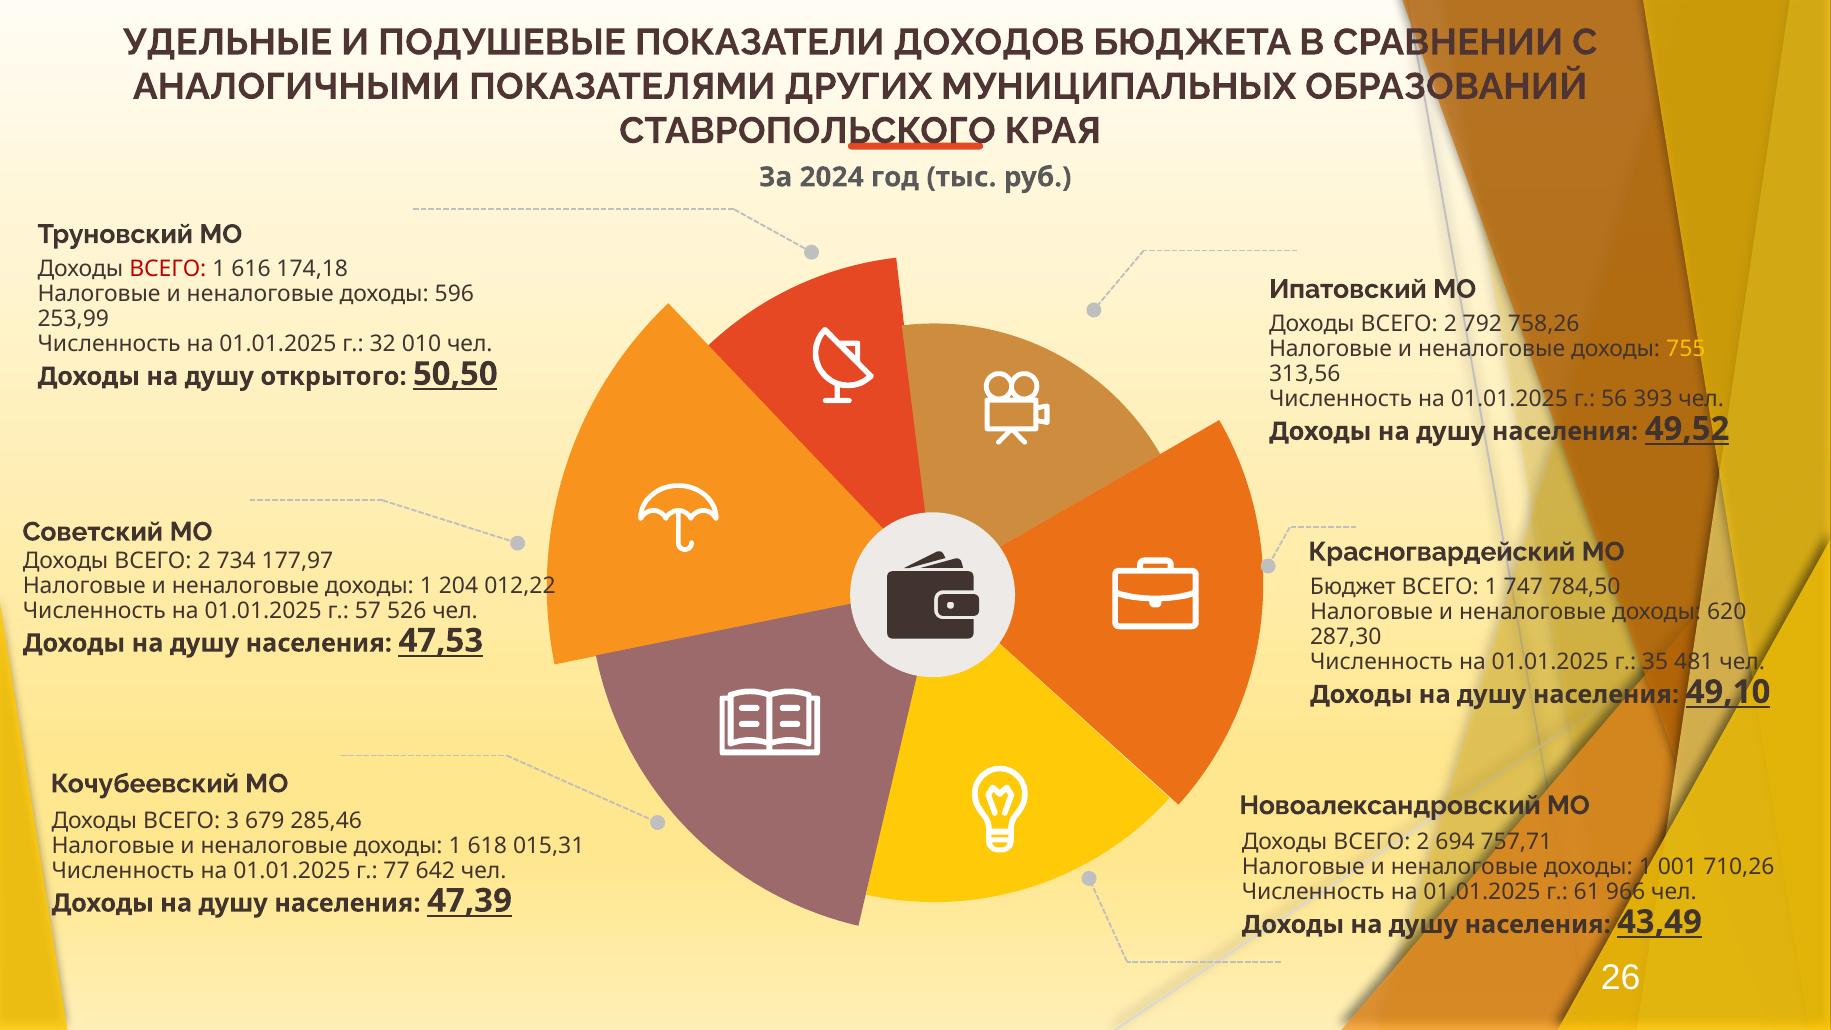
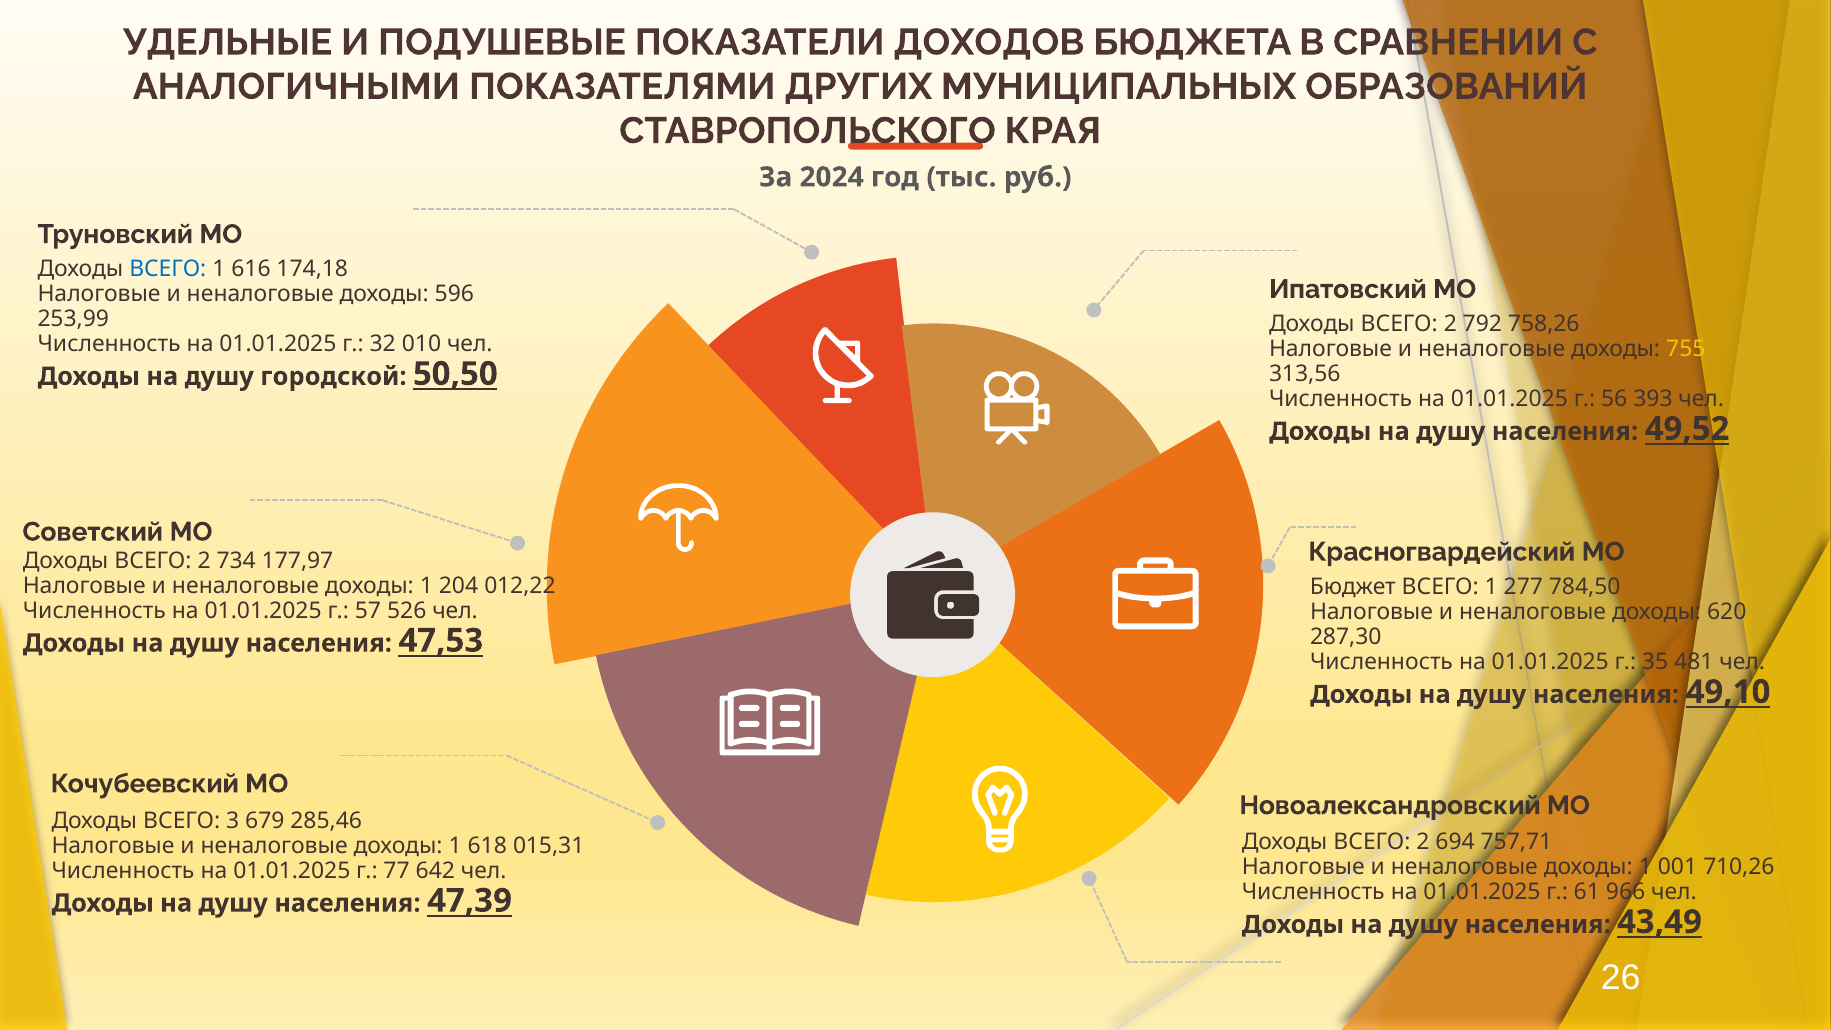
ВСЕГО at (168, 269) colour: red -> blue
открытого: открытого -> городской
747: 747 -> 277
